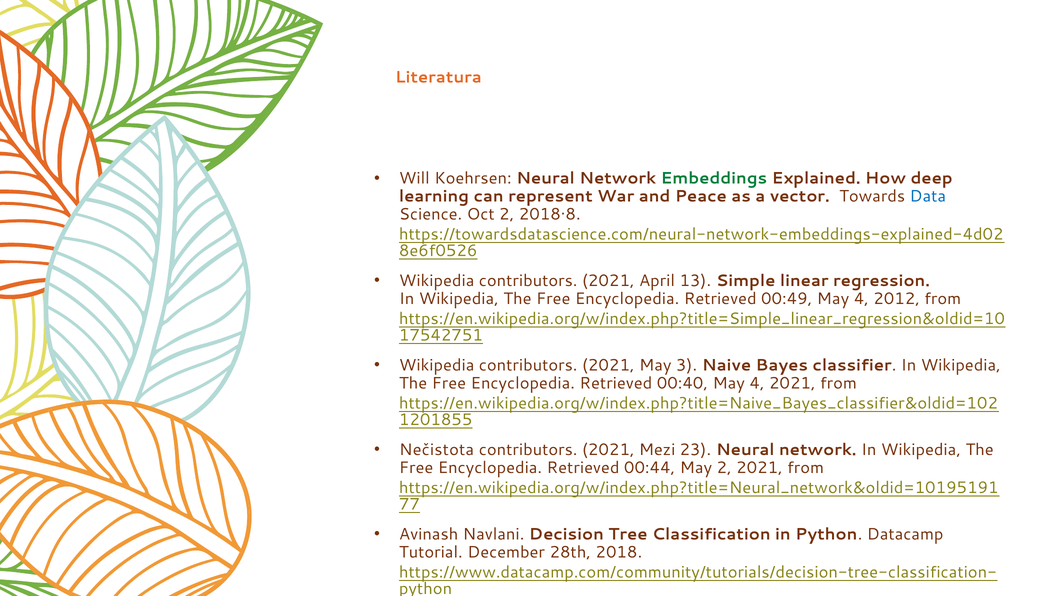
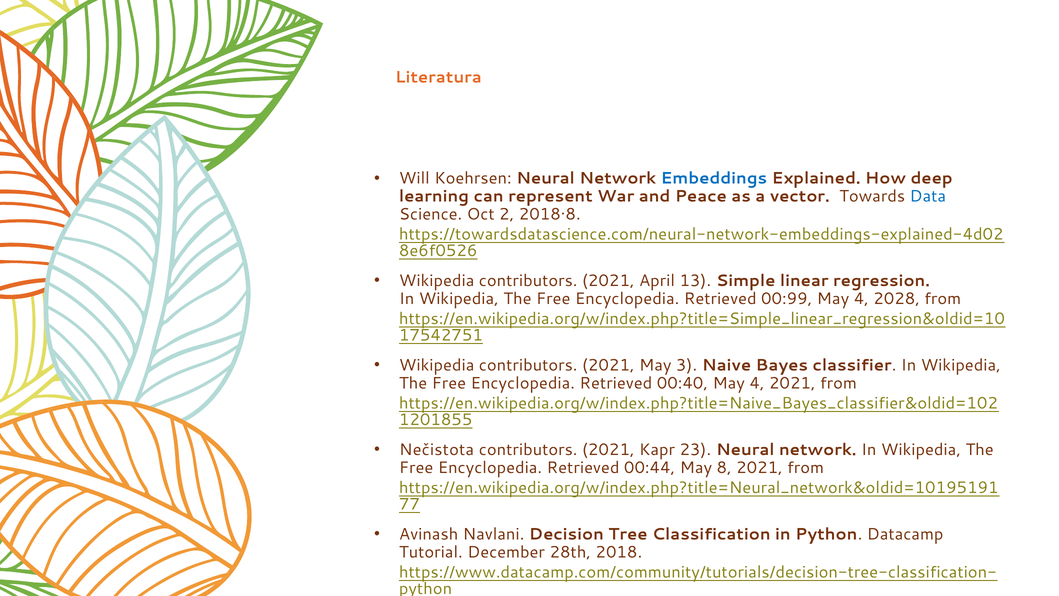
Embeddings colour: green -> blue
00:49: 00:49 -> 00:99
2012: 2012 -> 2028
Mezi: Mezi -> Kapr
May 2: 2 -> 8
